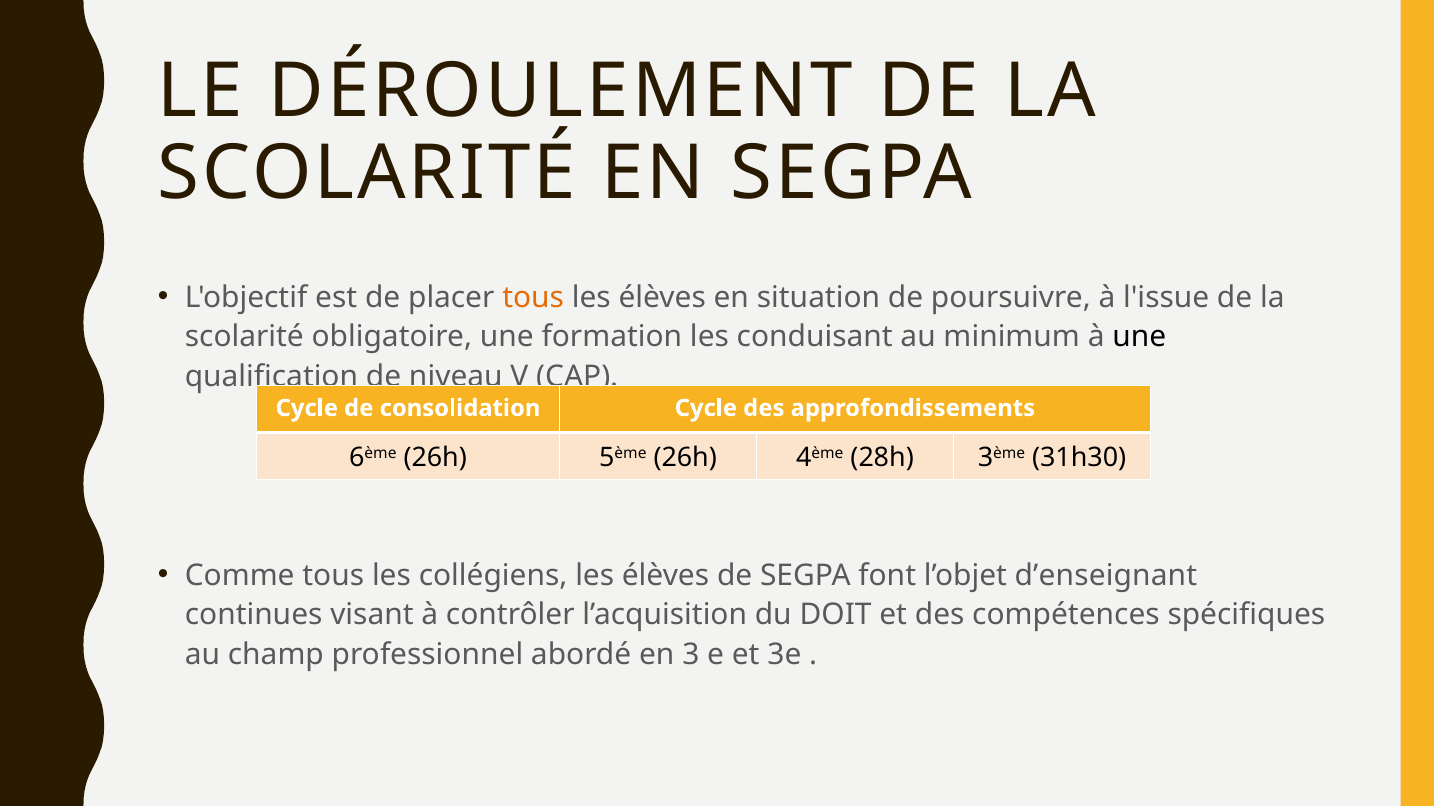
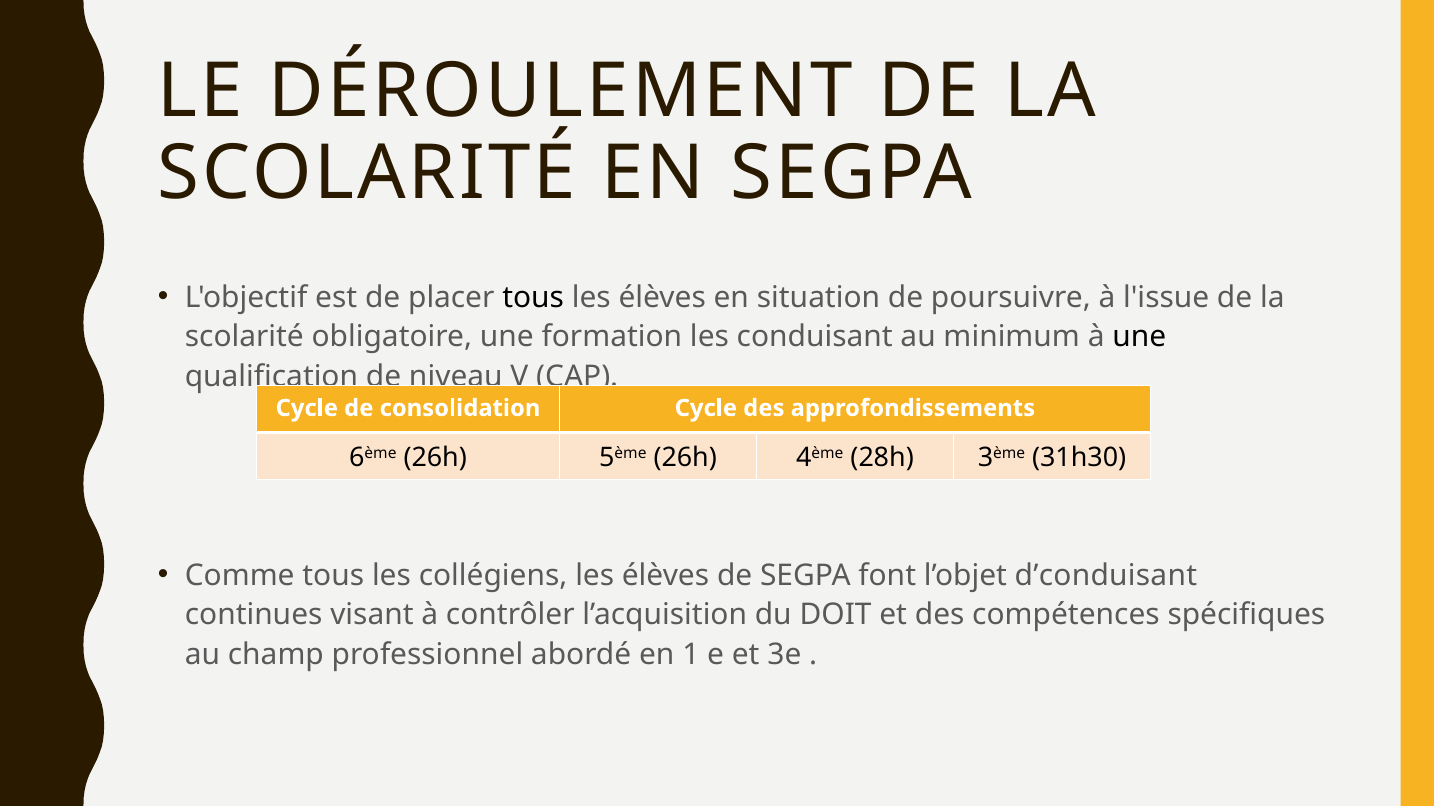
tous at (533, 298) colour: orange -> black
d’enseignant: d’enseignant -> d’conduisant
3: 3 -> 1
